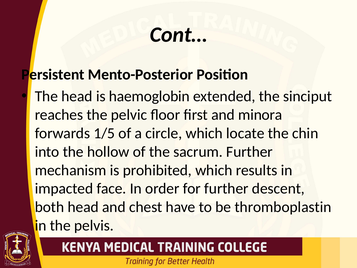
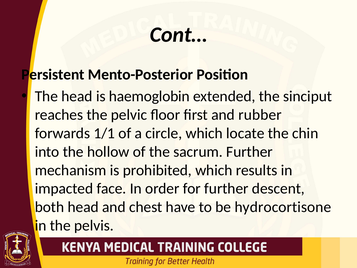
minora: minora -> rubber
1/5: 1/5 -> 1/1
thromboplastin: thromboplastin -> hydrocortisone
